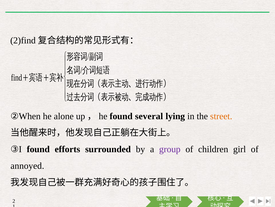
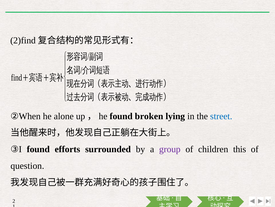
several: several -> broken
street colour: orange -> blue
girl: girl -> this
annoyed: annoyed -> question
